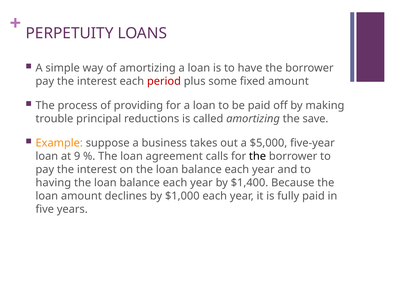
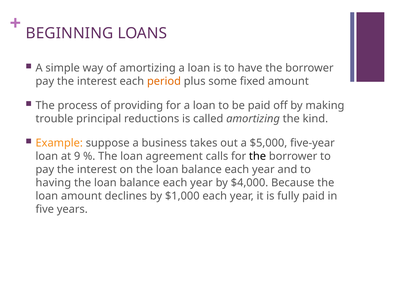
PERPETUITY: PERPETUITY -> BEGINNING
period colour: red -> orange
save: save -> kind
$1,400: $1,400 -> $4,000
